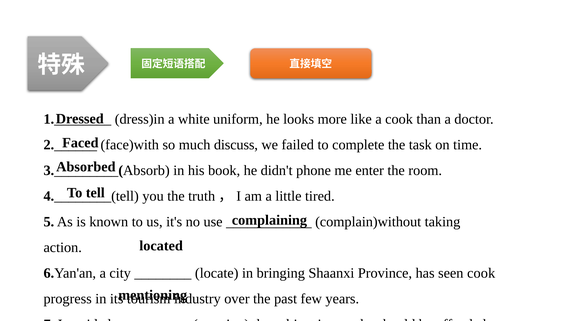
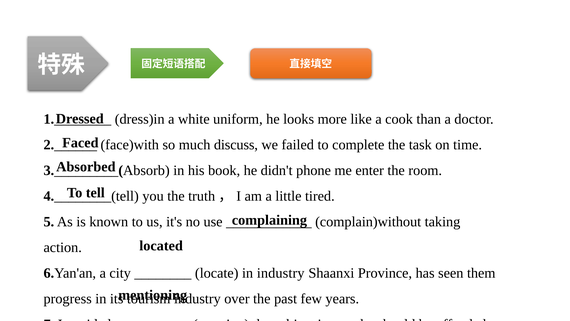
in bringing: bringing -> industry
seen cook: cook -> them
